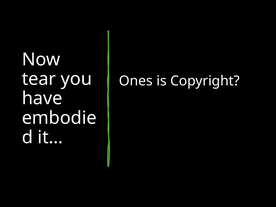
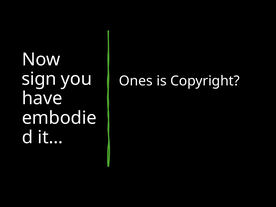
tear: tear -> sign
